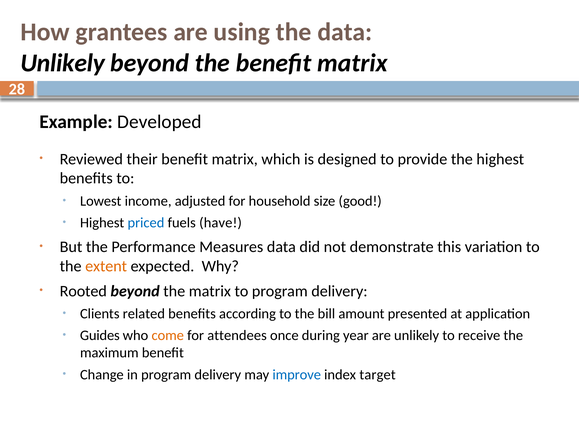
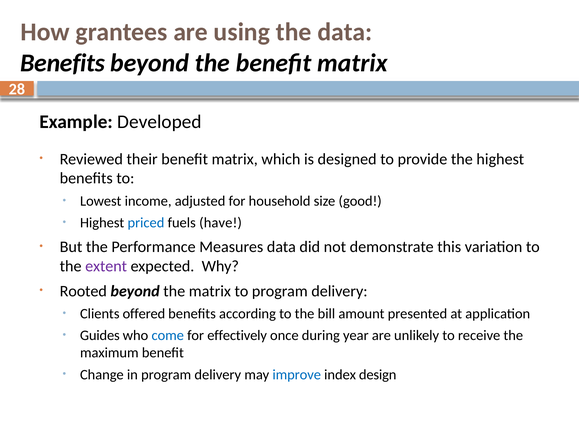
Unlikely at (63, 63): Unlikely -> Benefits
extent colour: orange -> purple
related: related -> offered
come colour: orange -> blue
attendees: attendees -> effectively
target: target -> design
